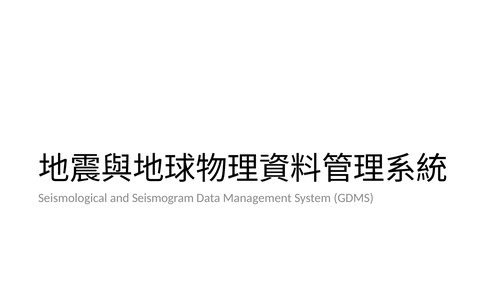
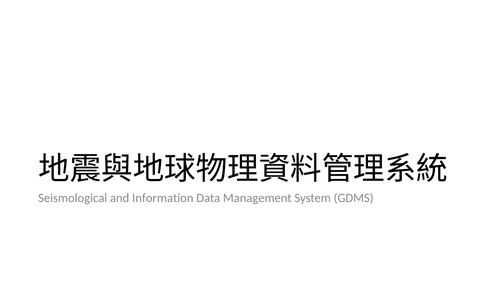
Seismogram: Seismogram -> Information
